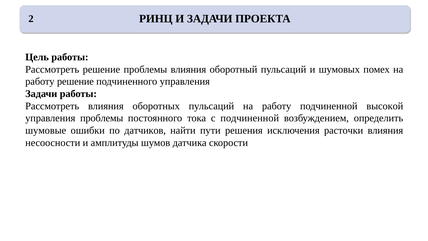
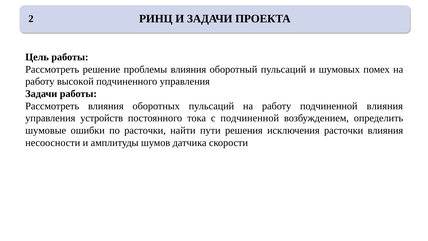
работу решение: решение -> высокой
подчиненной высокой: высокой -> влияния
управления проблемы: проблемы -> устройств
по датчиков: датчиков -> расточки
